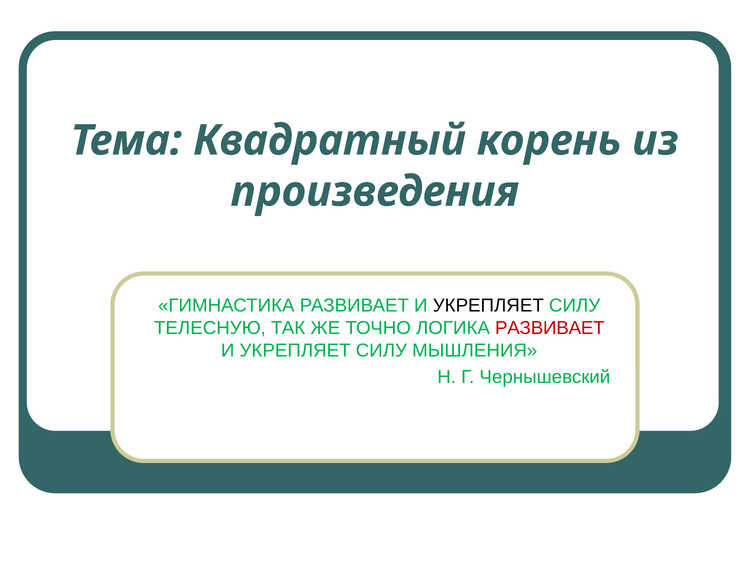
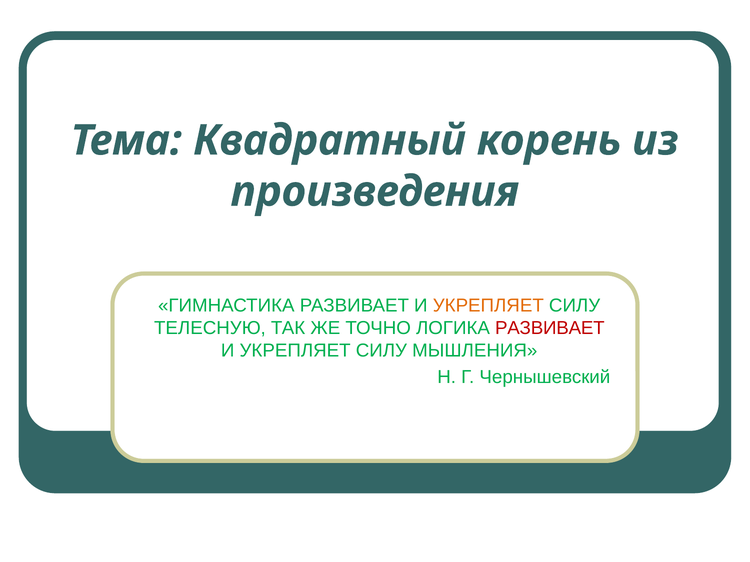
УКРЕПЛЯЕТ at (488, 306) colour: black -> orange
